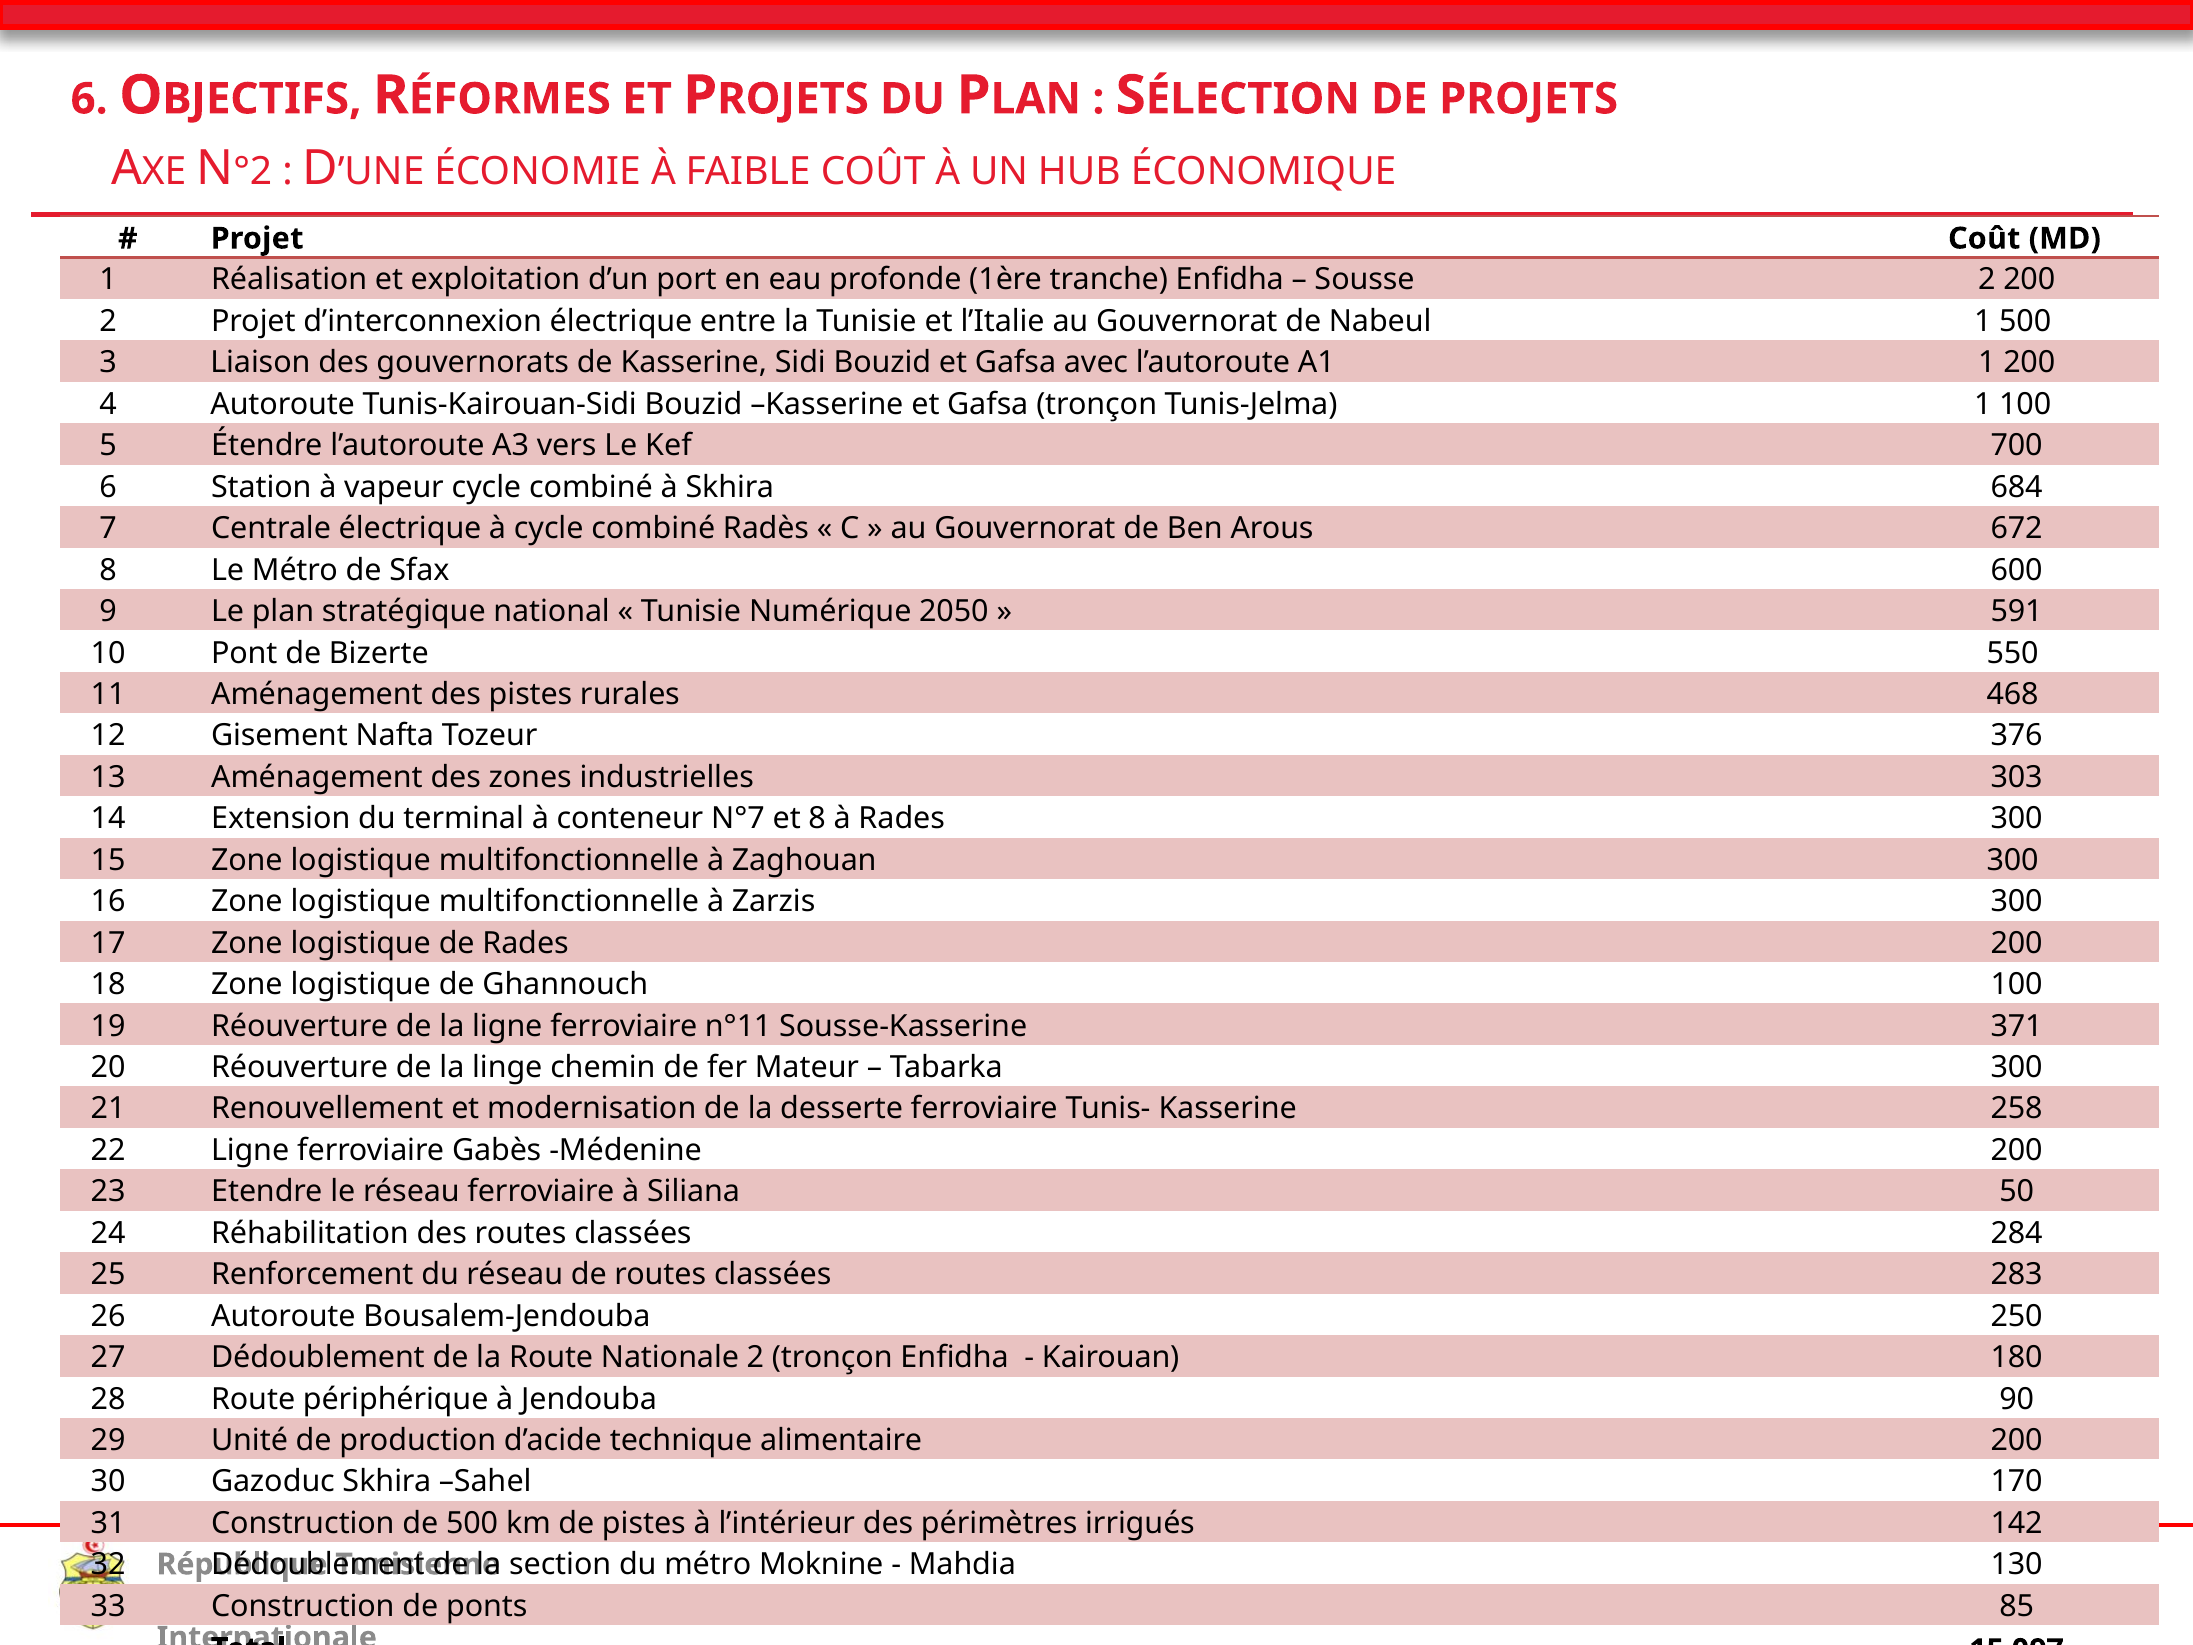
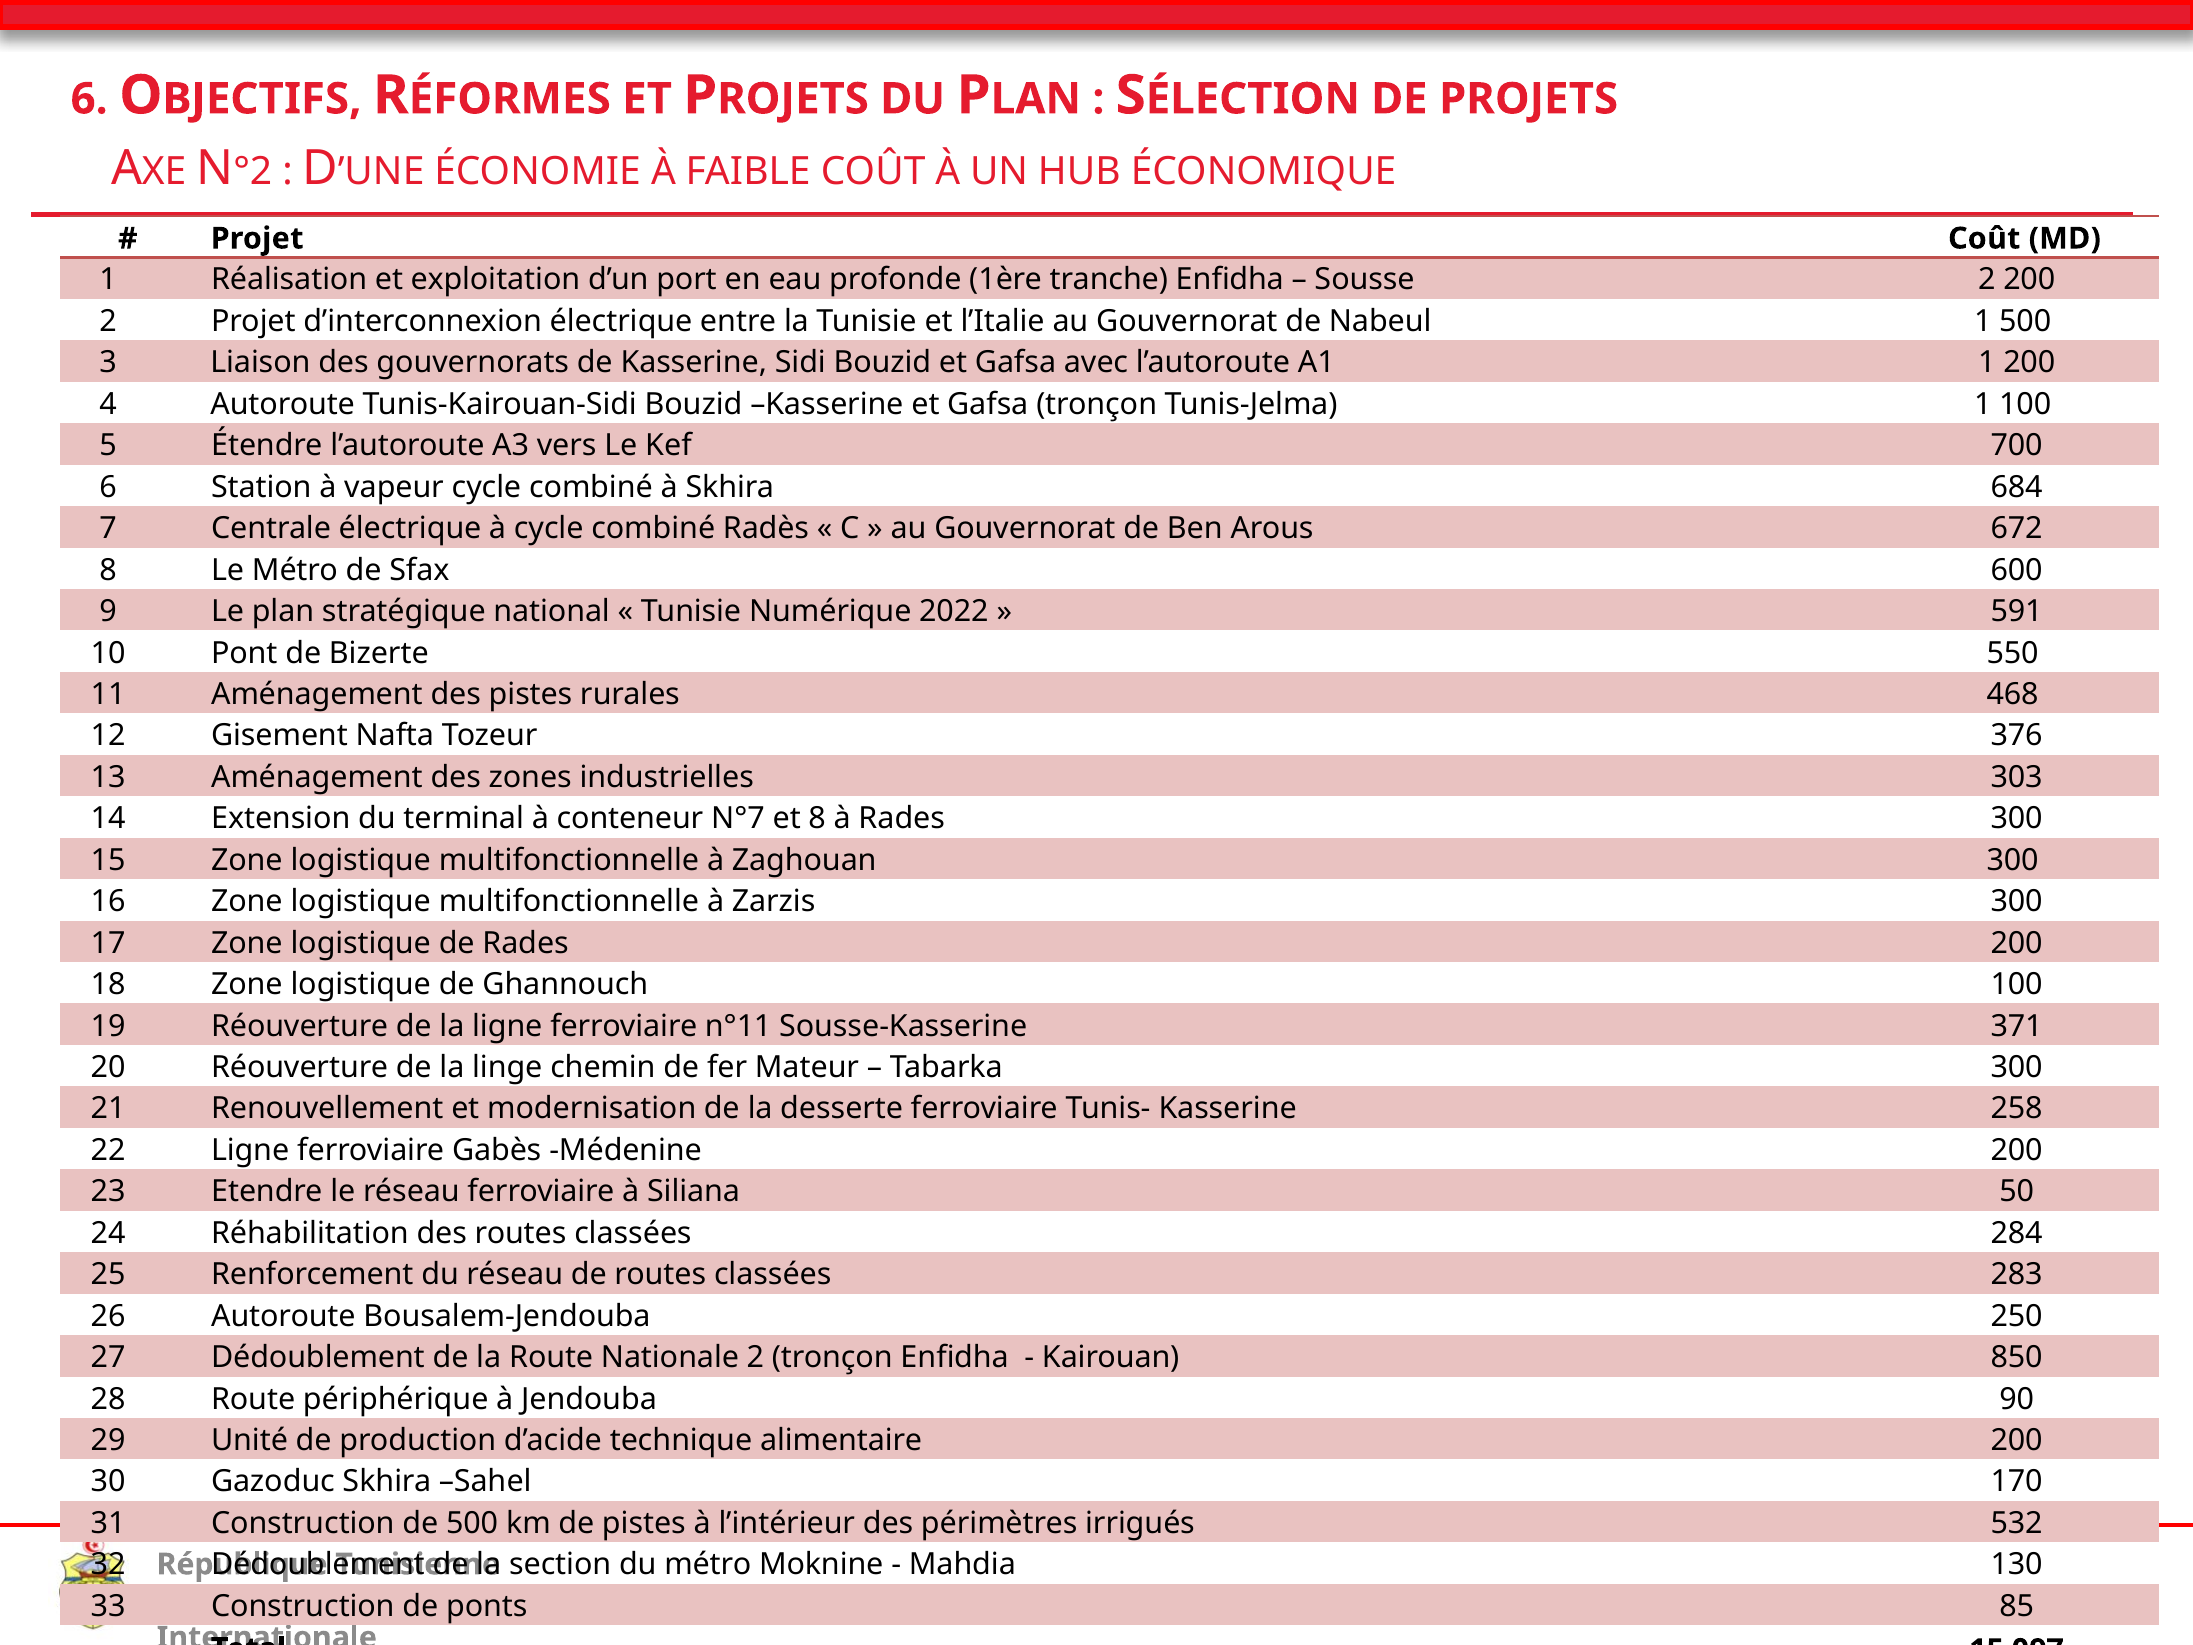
2050: 2050 -> 2022
180: 180 -> 850
142: 142 -> 532
